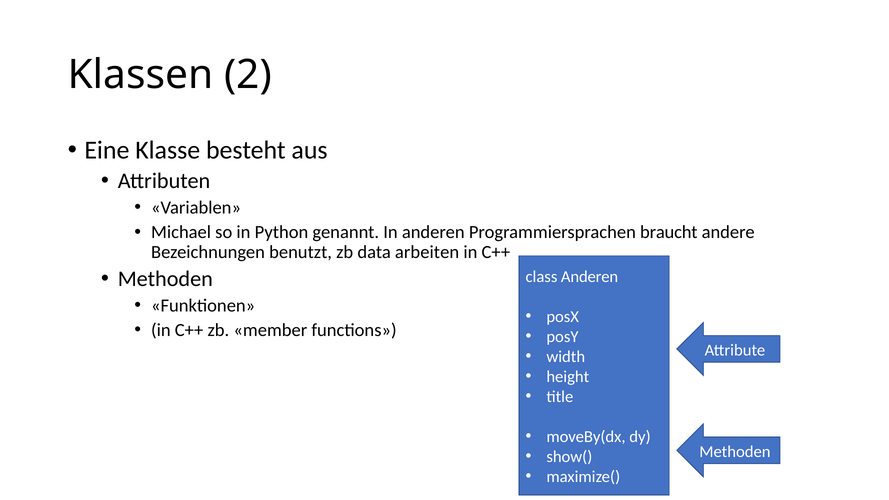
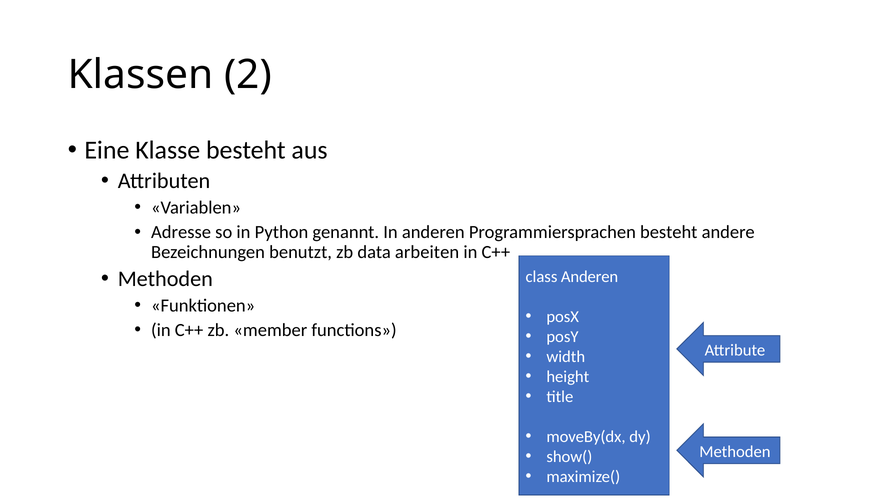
Michael: Michael -> Adresse
Programmiersprachen braucht: braucht -> besteht
